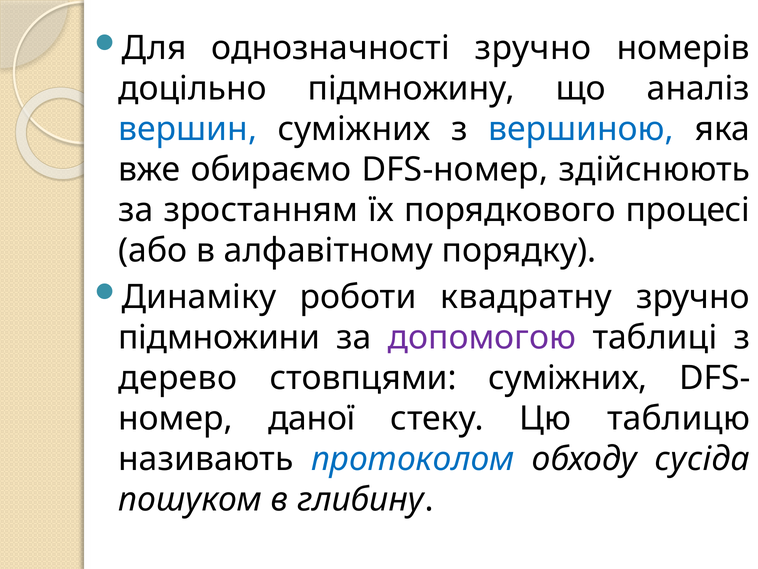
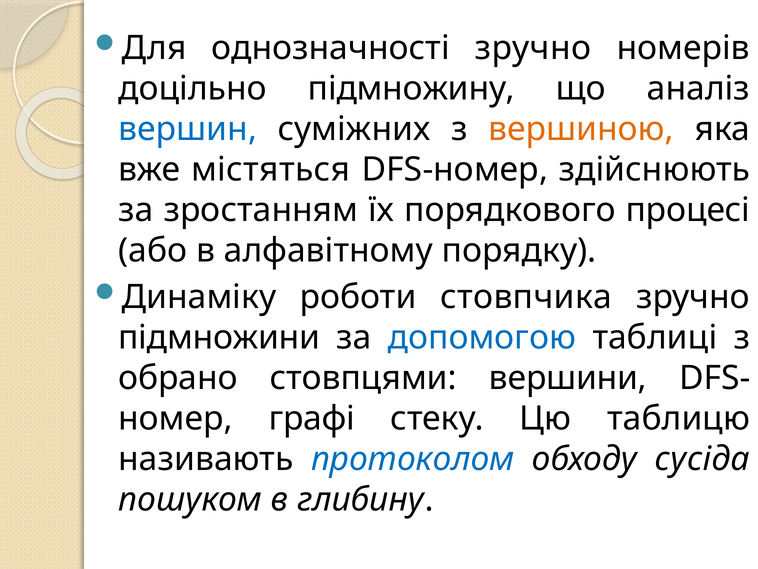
вершиною colour: blue -> orange
обираємо: обираємо -> містяться
квадратну: квадратну -> стовпчика
допомогою colour: purple -> blue
дерево: дерево -> обрано
стовпцями суміжних: суміжних -> вершини
даної: даної -> графі
